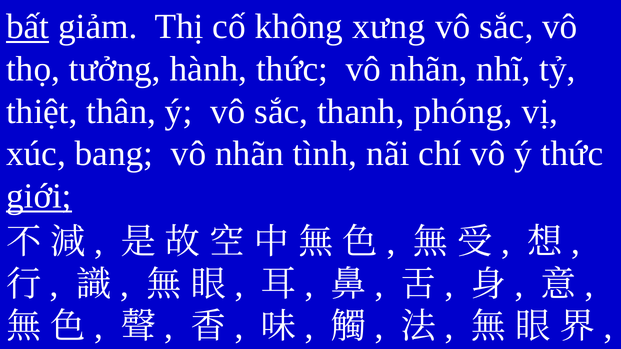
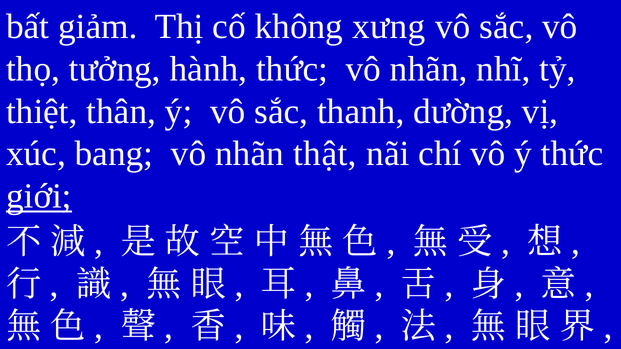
bất underline: present -> none
phóng: phóng -> dường
tình: tình -> thật
